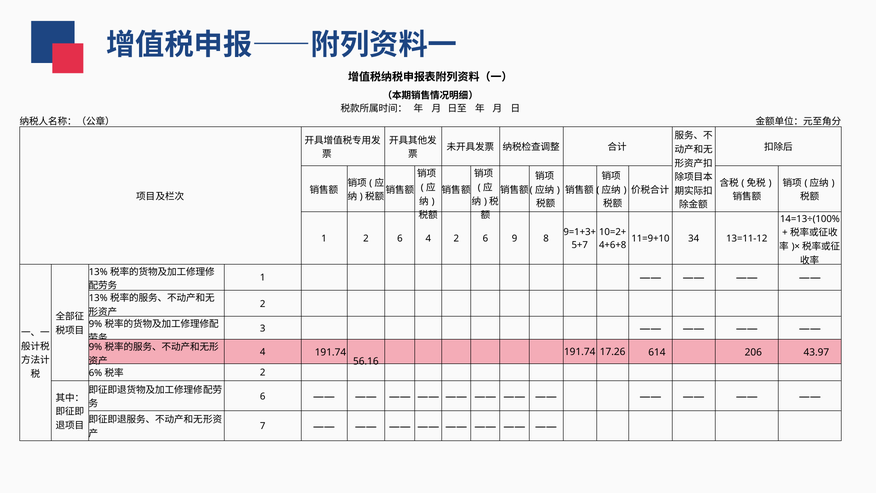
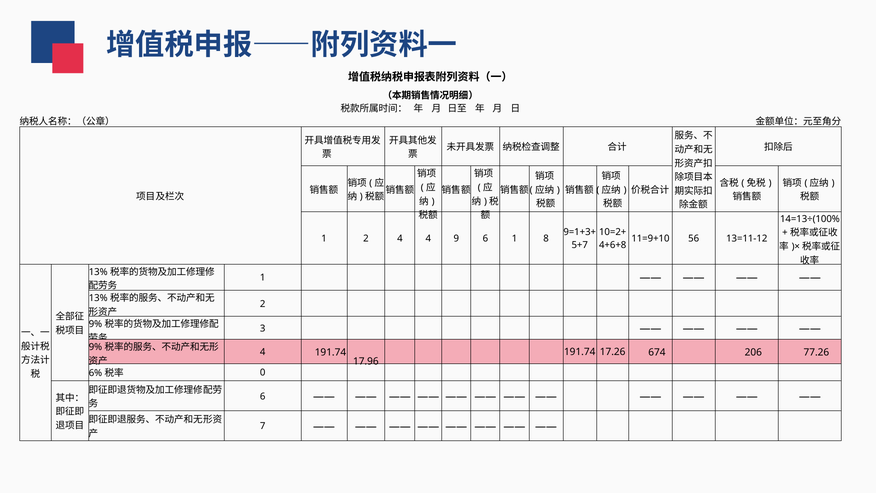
1 2 6: 6 -> 4
4 2: 2 -> 9
6 9: 9 -> 1
34: 34 -> 56
614: 614 -> 674
43.97: 43.97 -> 77.26
56.16: 56.16 -> 17.96
2 at (263, 373): 2 -> 0
